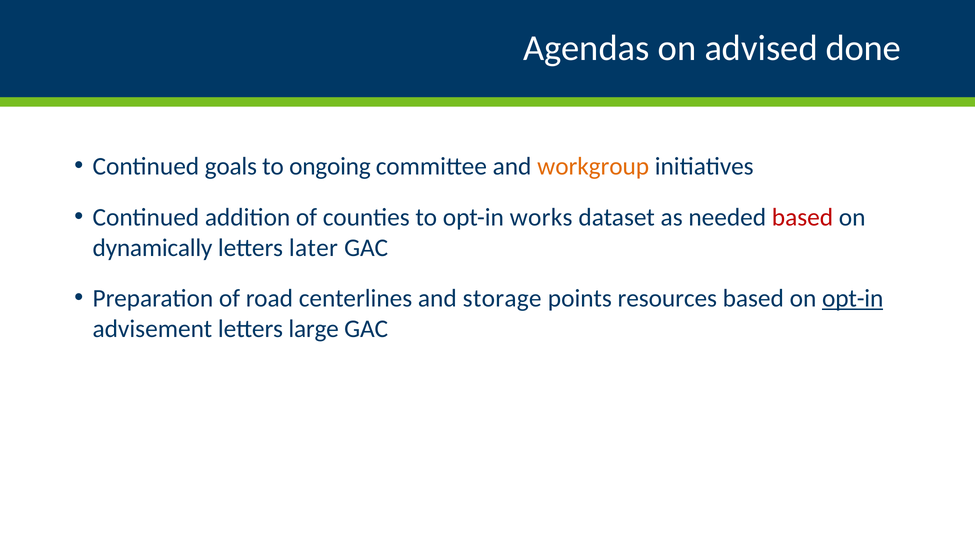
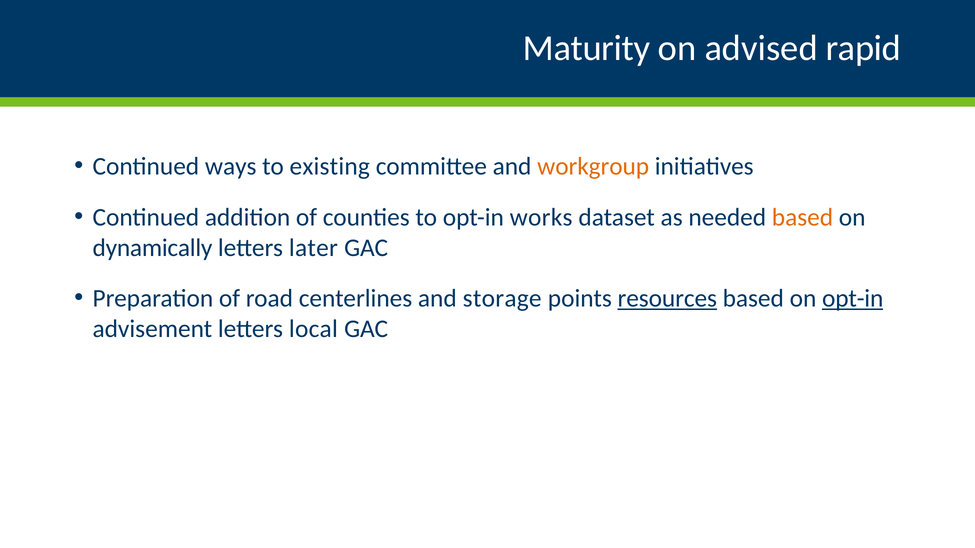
Agendas: Agendas -> Maturity
done: done -> rapid
goals: goals -> ways
ongoing: ongoing -> existing
based at (802, 217) colour: red -> orange
resources underline: none -> present
large: large -> local
